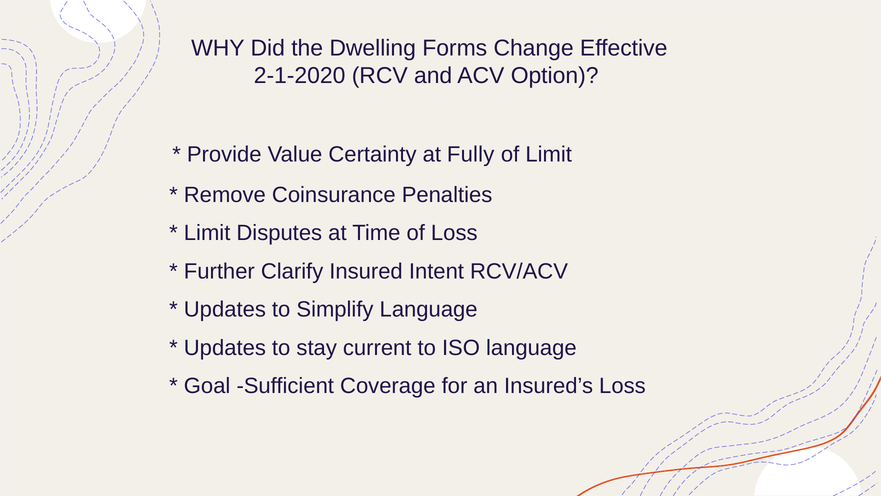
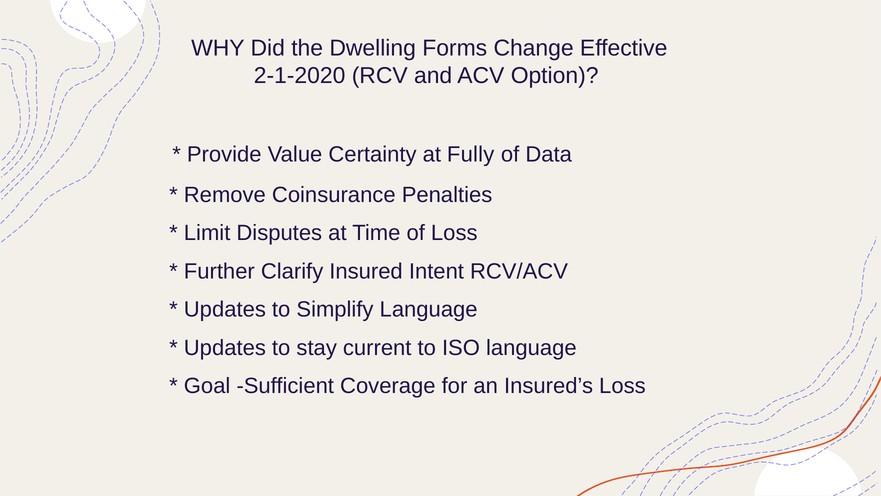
of Limit: Limit -> Data
